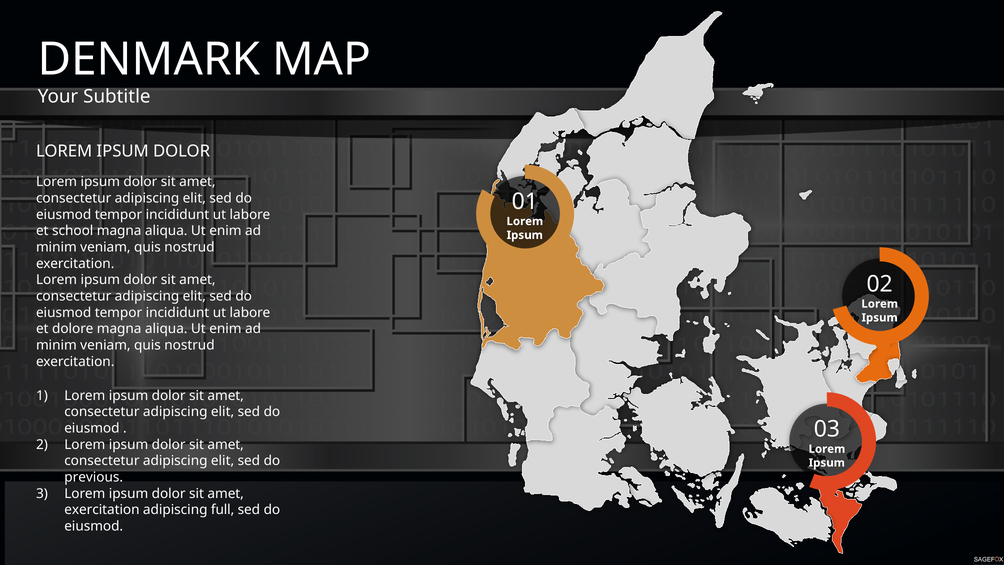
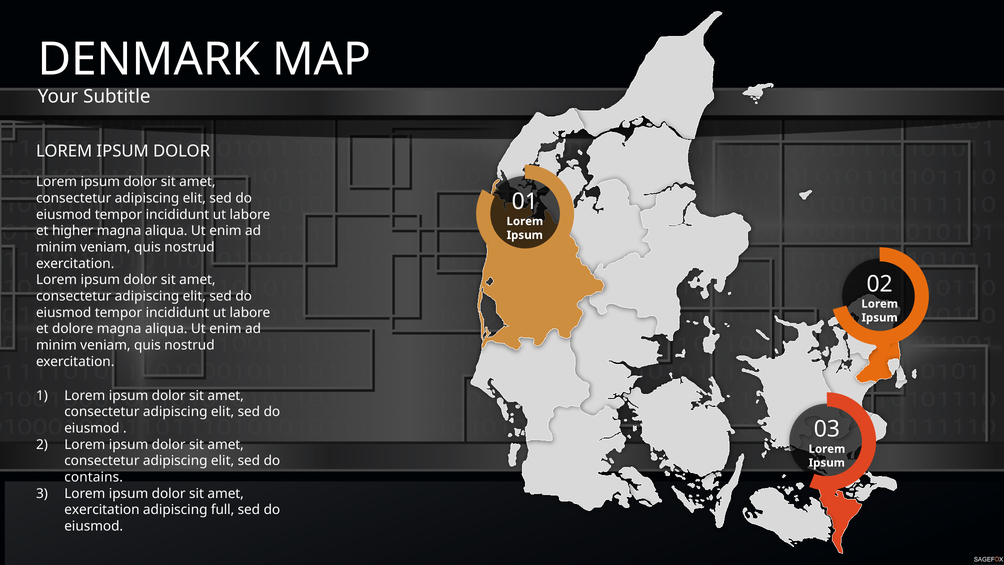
school: school -> higher
previous: previous -> contains
